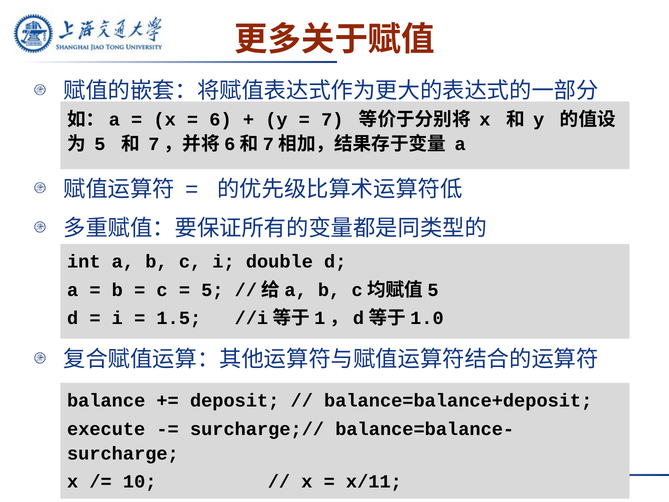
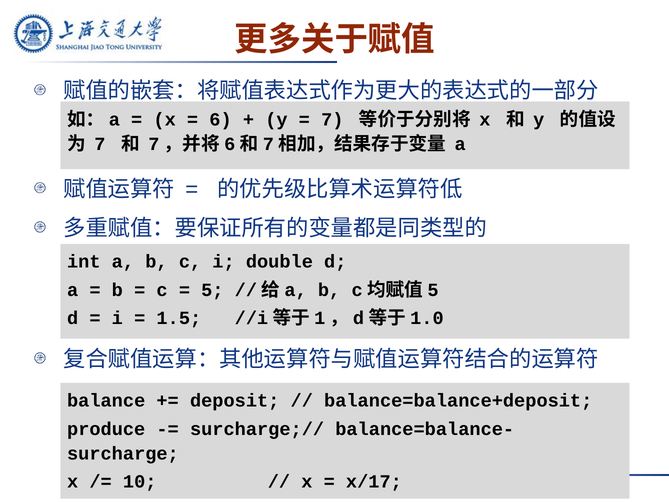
5 at (100, 144): 5 -> 7
execute: execute -> produce
x/11: x/11 -> x/17
